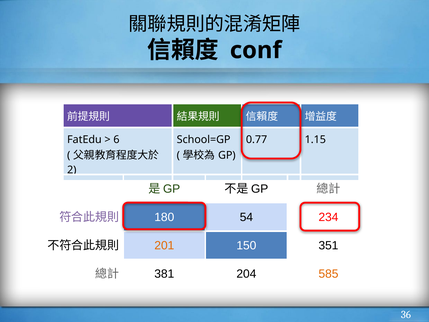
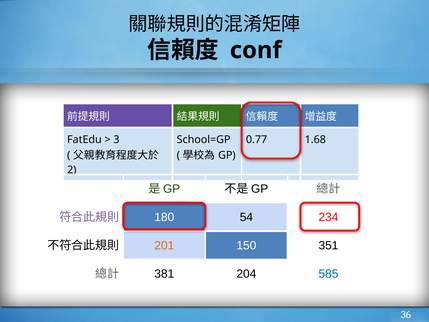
6: 6 -> 3
1.15: 1.15 -> 1.68
585 colour: orange -> blue
